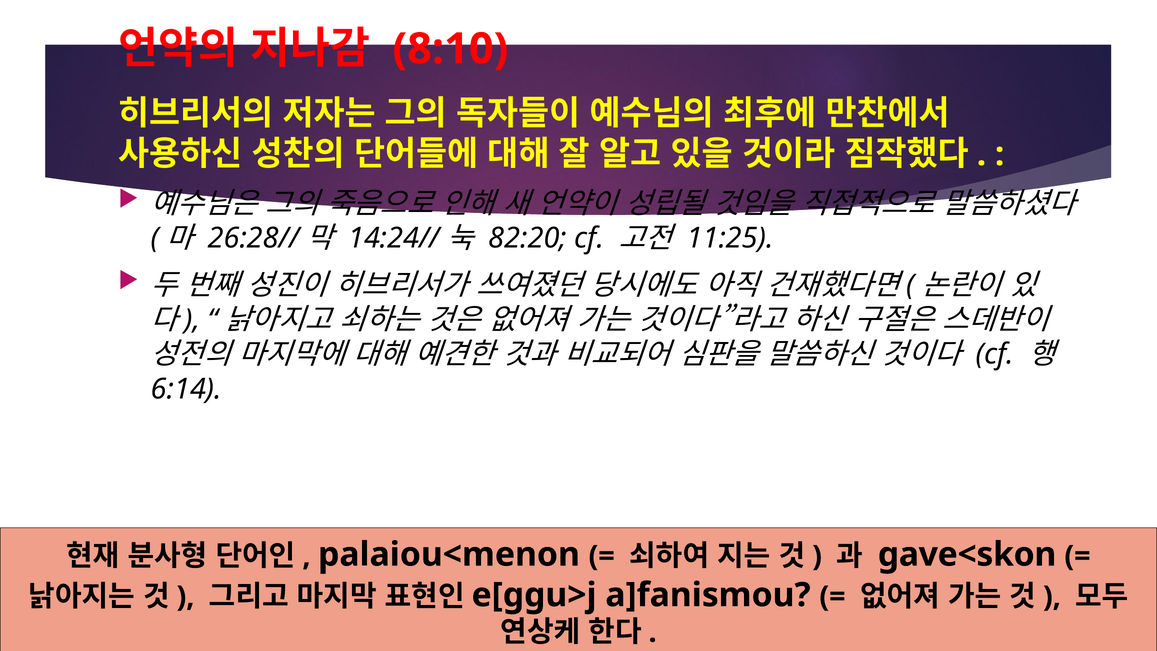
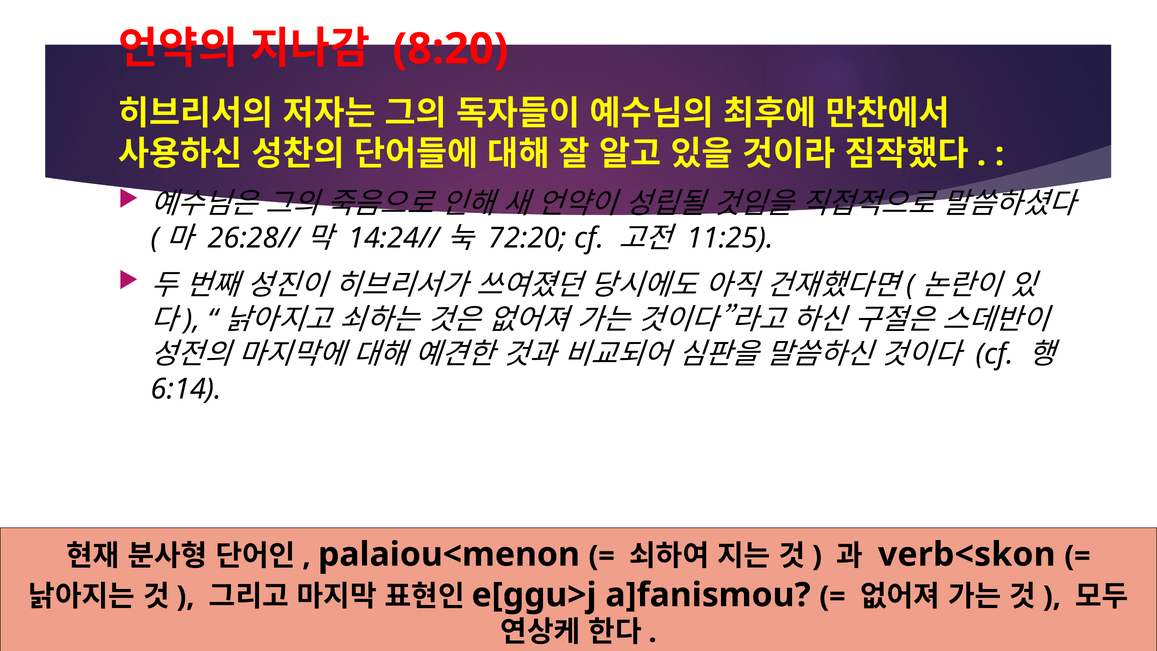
8:10: 8:10 -> 8:20
82:20: 82:20 -> 72:20
gave<skon: gave<skon -> verb<skon
